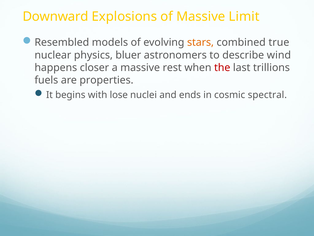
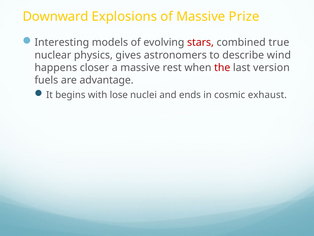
Limit: Limit -> Prize
Resembled: Resembled -> Interesting
stars colour: orange -> red
bluer: bluer -> gives
trillions: trillions -> version
properties: properties -> advantage
spectral: spectral -> exhaust
